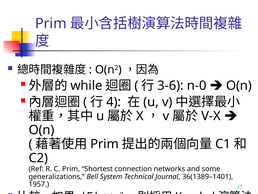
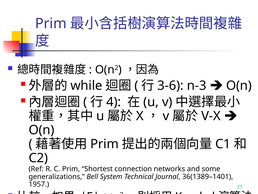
n-0: n-0 -> n-3
